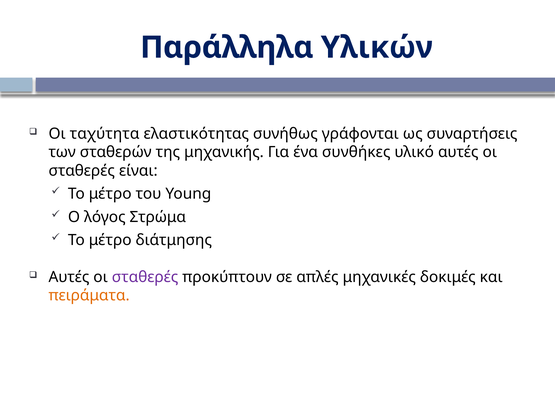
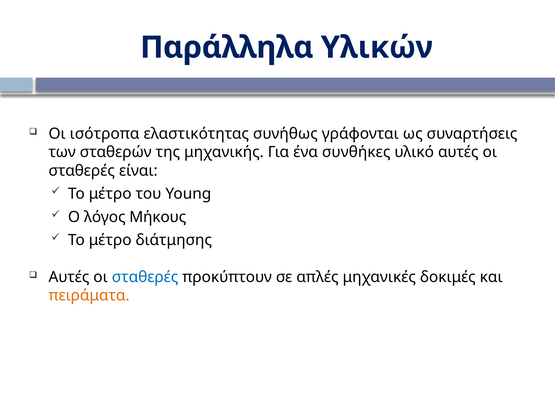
ταχύτητα: ταχύτητα -> ισότροπα
Στρώμα: Στρώμα -> Μήκους
σταθερές at (145, 277) colour: purple -> blue
